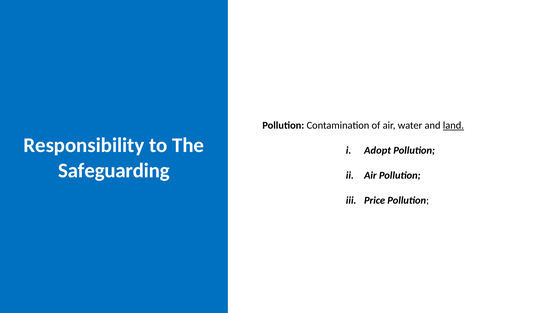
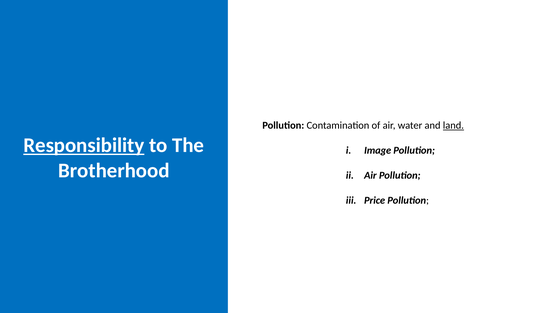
Responsibility underline: none -> present
Adopt: Adopt -> Image
Safeguarding: Safeguarding -> Brotherhood
